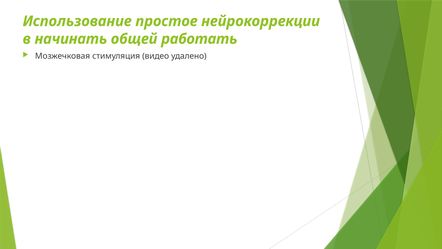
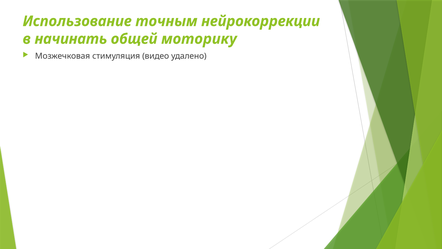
простое: простое -> точным
работать: работать -> моторику
